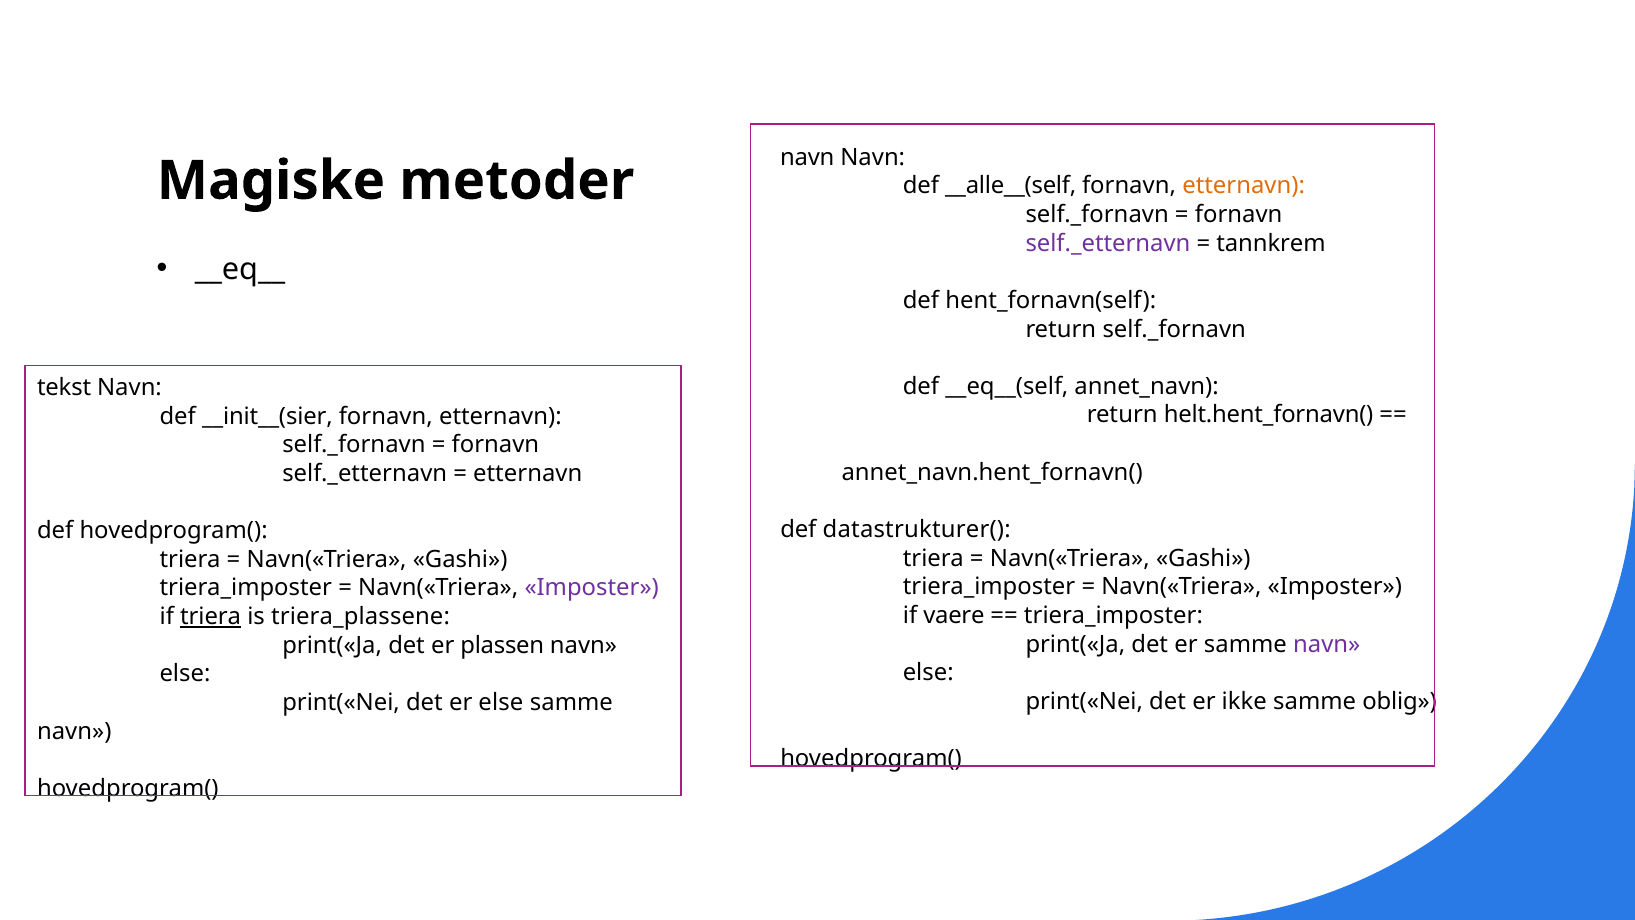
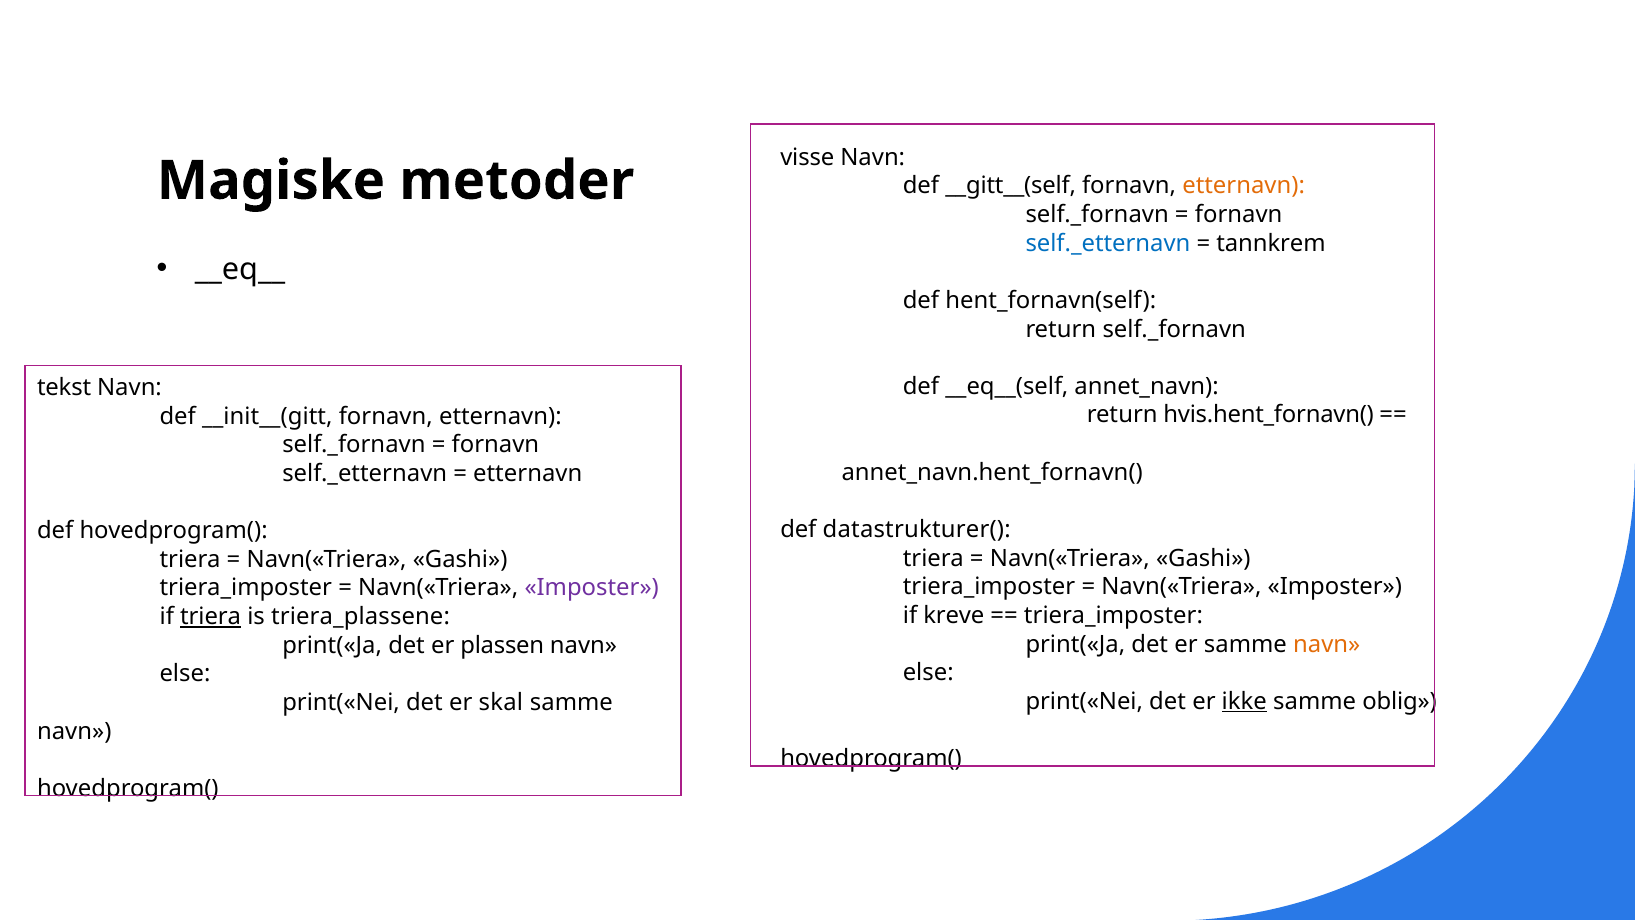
navn at (807, 157): navn -> visse
__alle__(self: __alle__(self -> __gitt__(self
self._etternavn at (1108, 243) colour: purple -> blue
helt.hent_fornavn(: helt.hent_fornavn( -> hvis.hent_fornavn(
__init__(sier: __init__(sier -> __init__(gitt
vaere: vaere -> kreve
navn at (1327, 644) colour: purple -> orange
ikke underline: none -> present
er else: else -> skal
